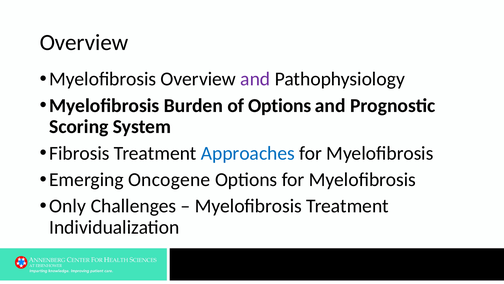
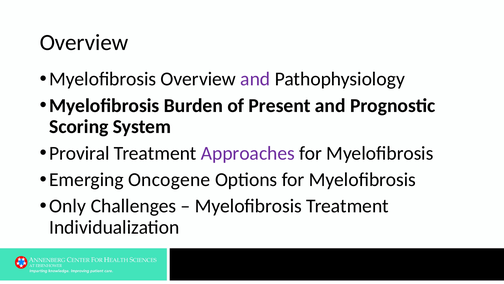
of Options: Options -> Present
Fibrosis: Fibrosis -> Proviral
Approaches colour: blue -> purple
